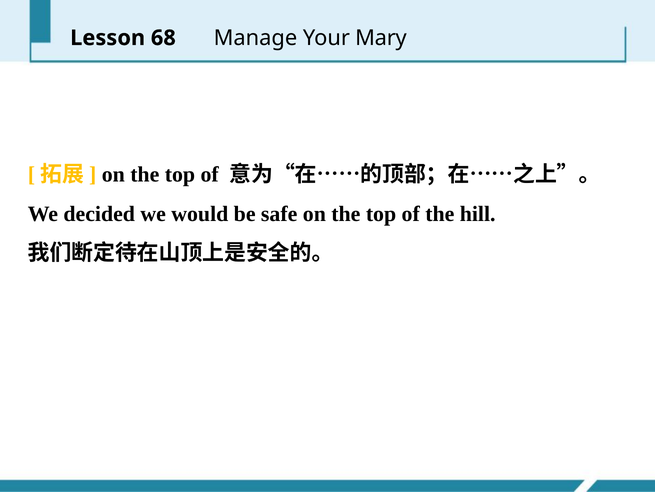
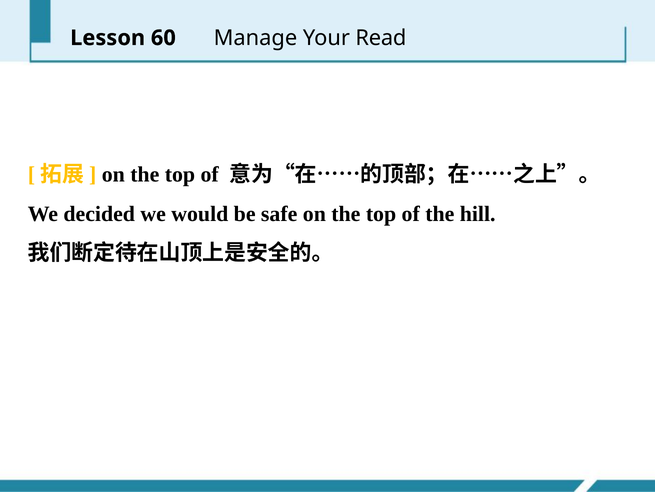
68: 68 -> 60
Mary: Mary -> Read
